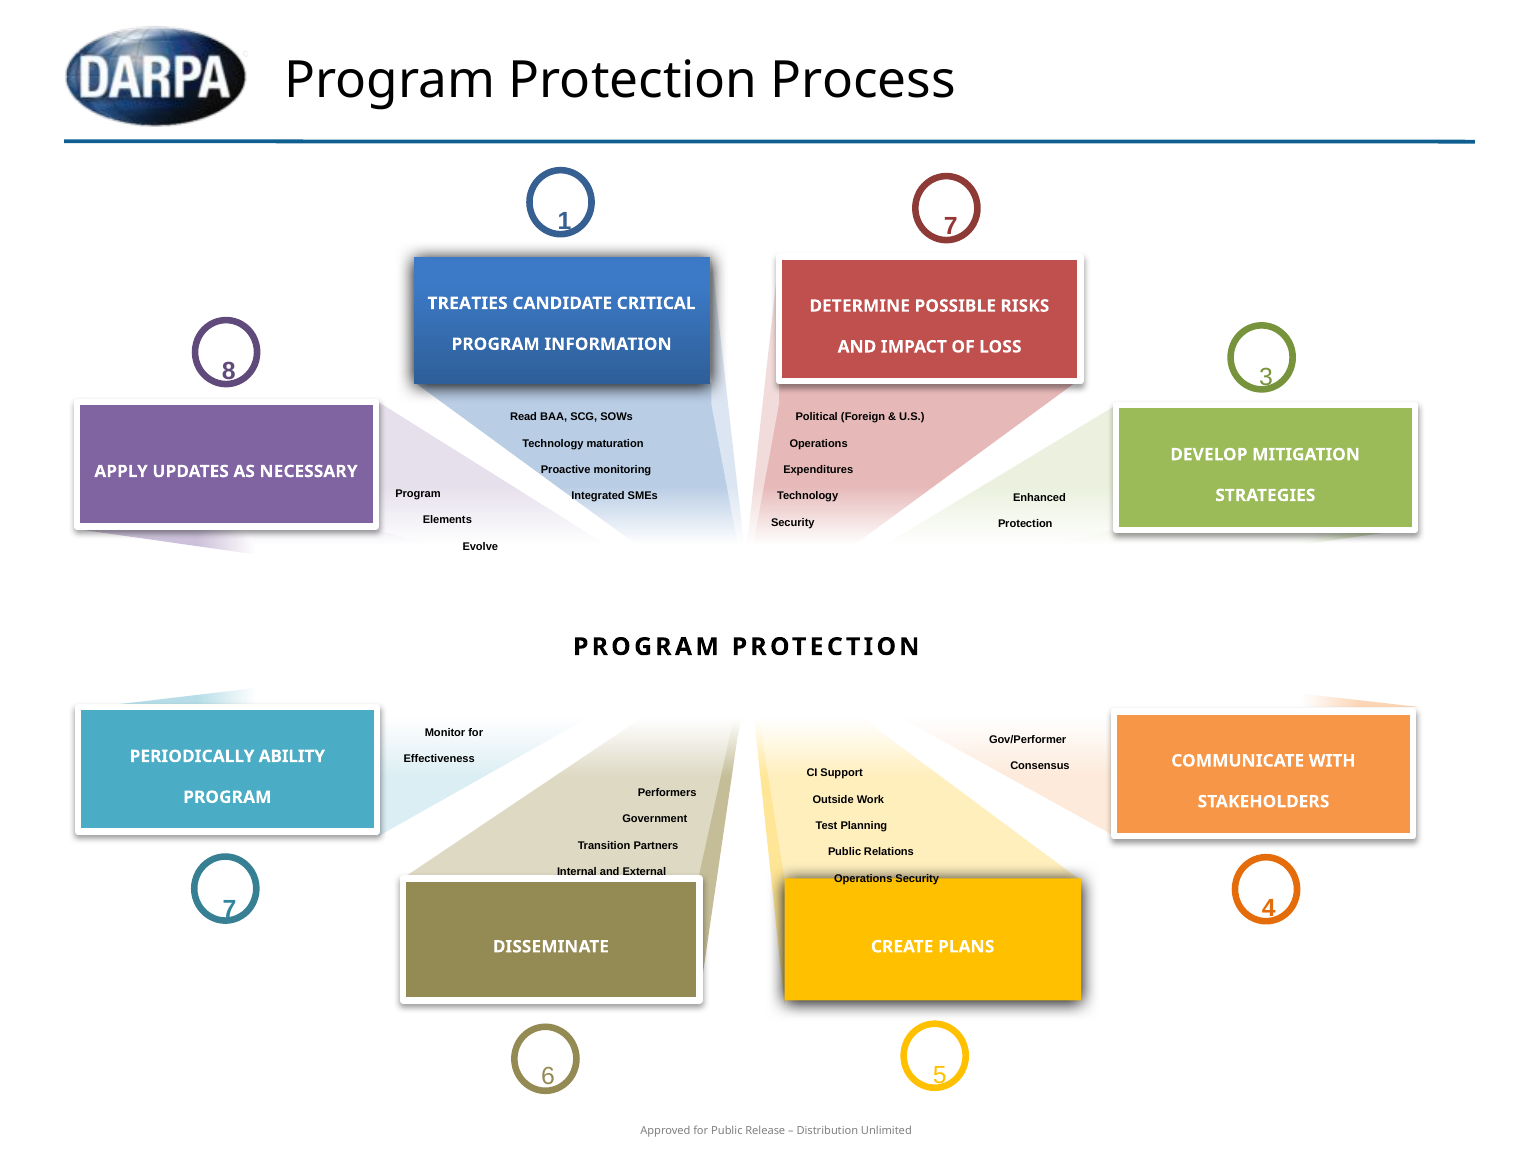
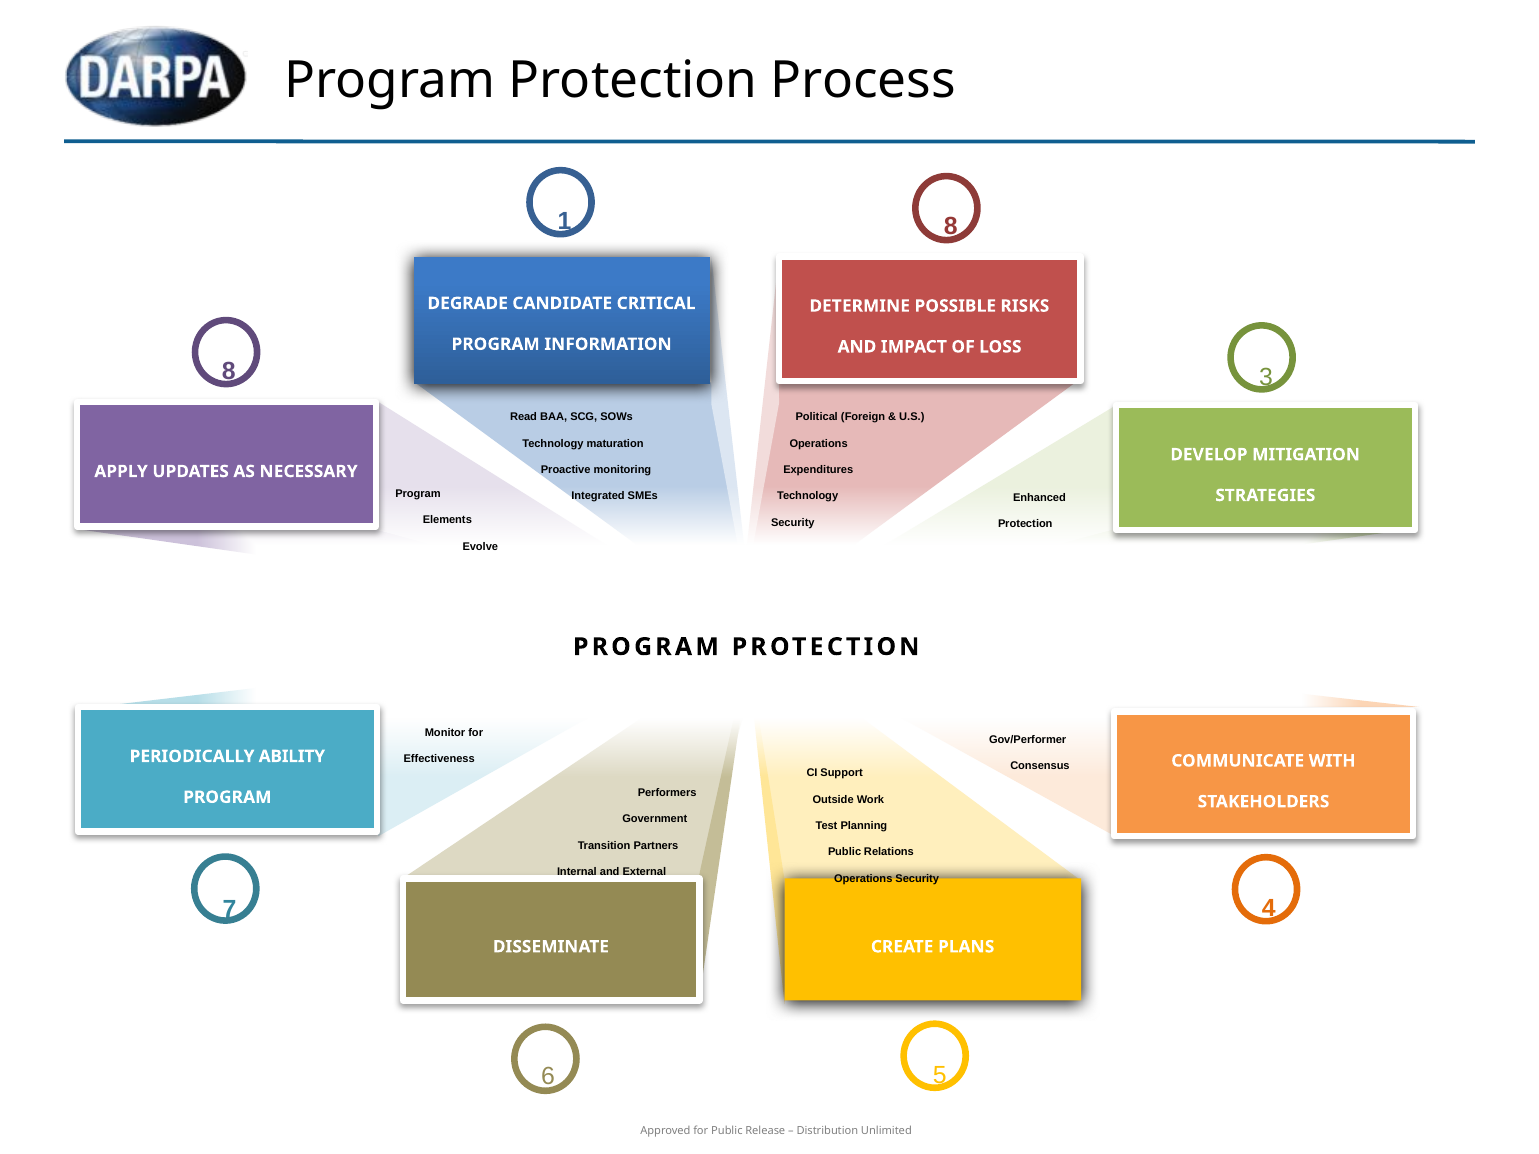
1 7: 7 -> 8
TREATIES: TREATIES -> DEGRADE
